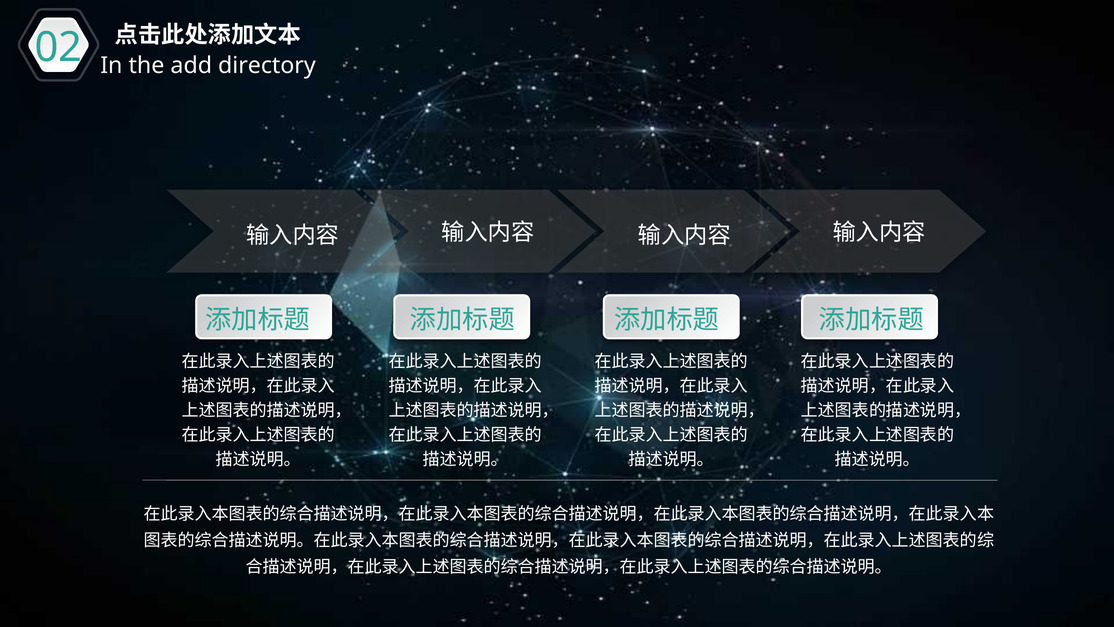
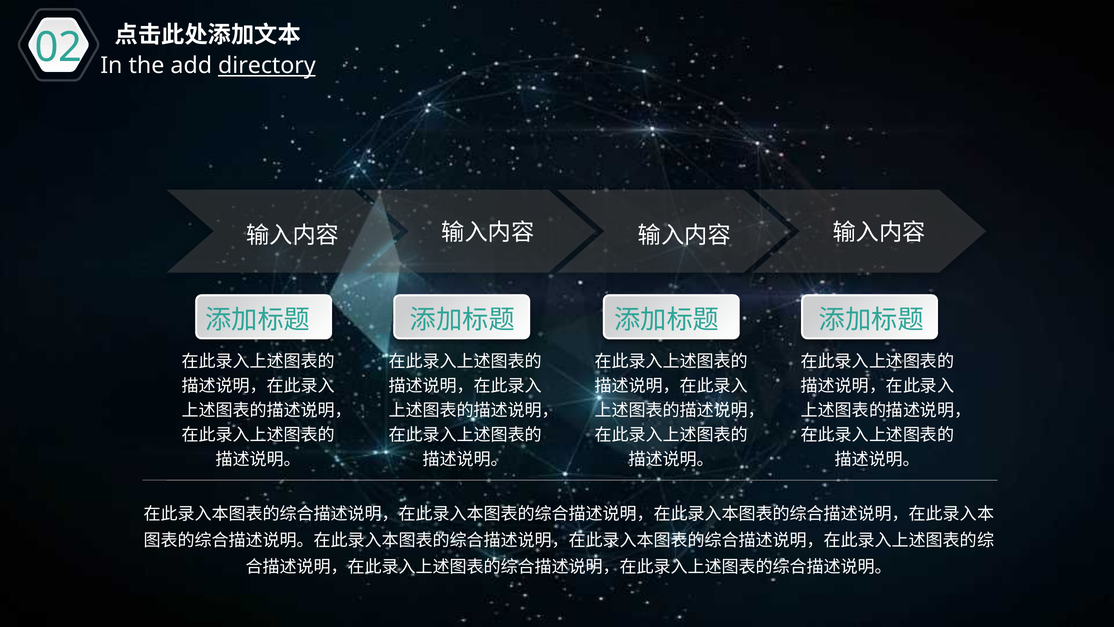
directory underline: none -> present
